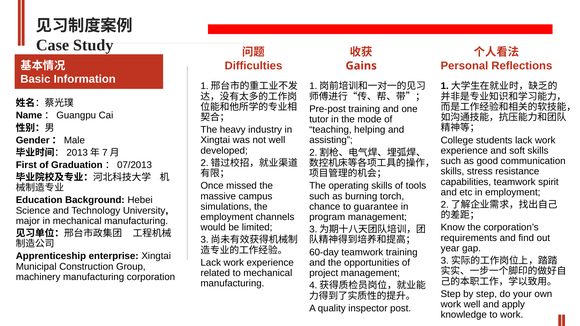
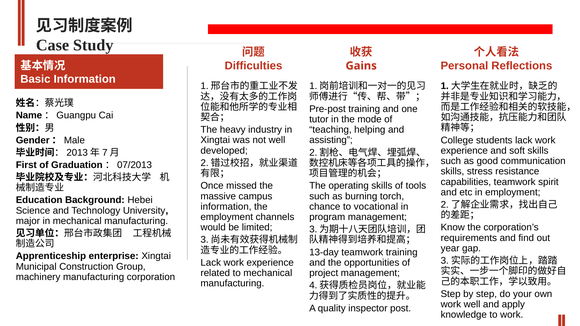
simulations at (226, 207): simulations -> information
guarantee: guarantee -> vocational
60-day: 60-day -> 13-day
